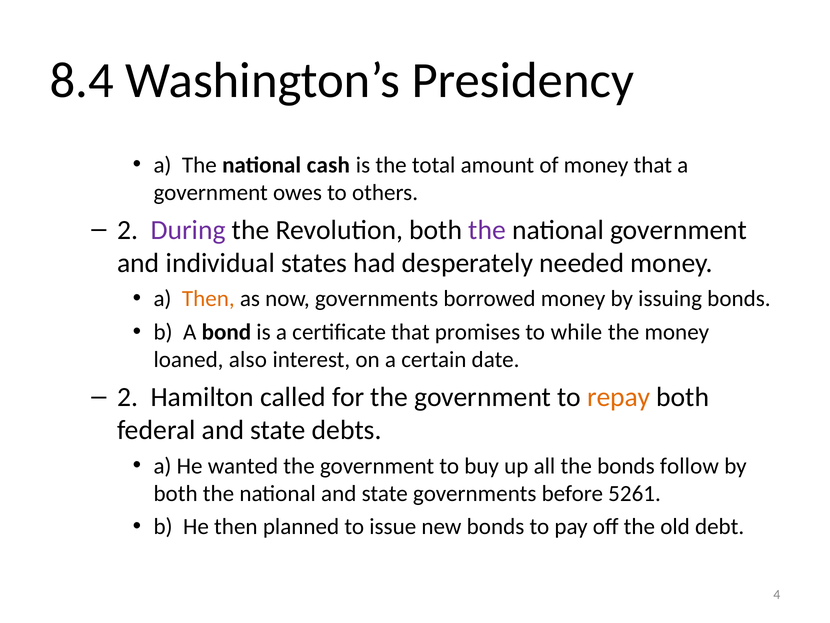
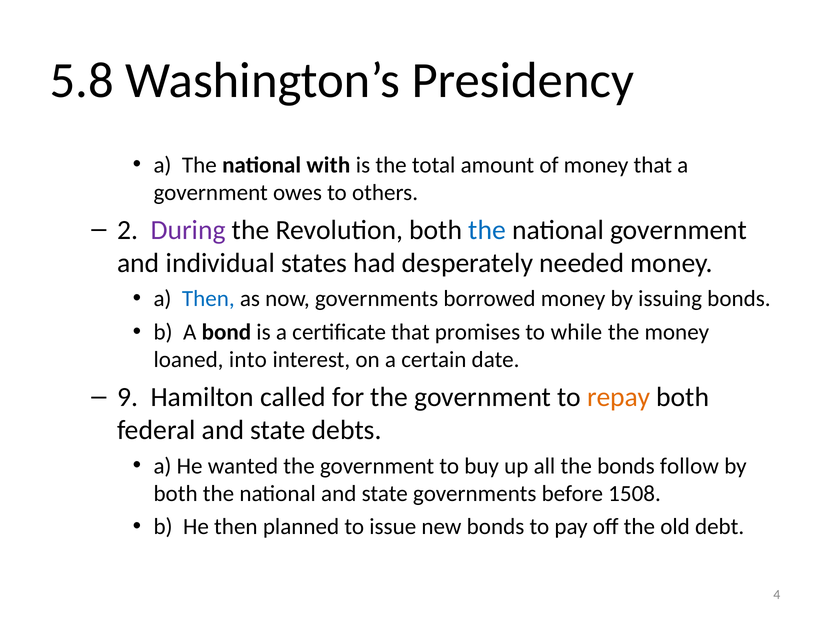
8.4: 8.4 -> 5.8
cash: cash -> with
the at (487, 230) colour: purple -> blue
Then at (208, 299) colour: orange -> blue
also: also -> into
2 at (128, 397): 2 -> 9
5261: 5261 -> 1508
